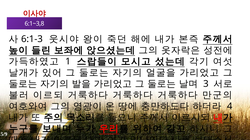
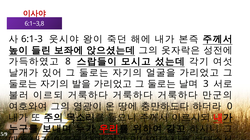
1: 1 -> 8
4: 4 -> 0
